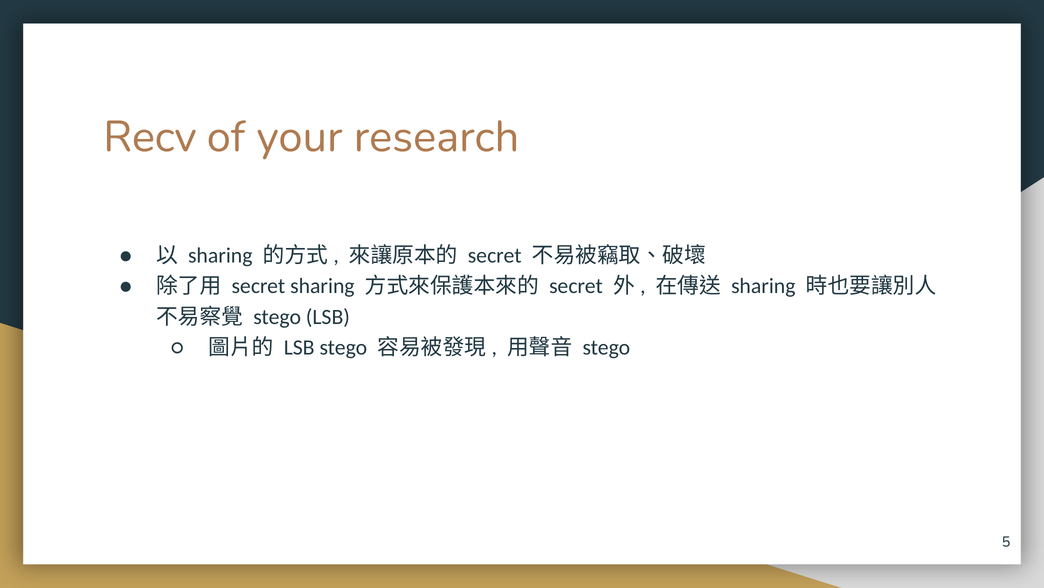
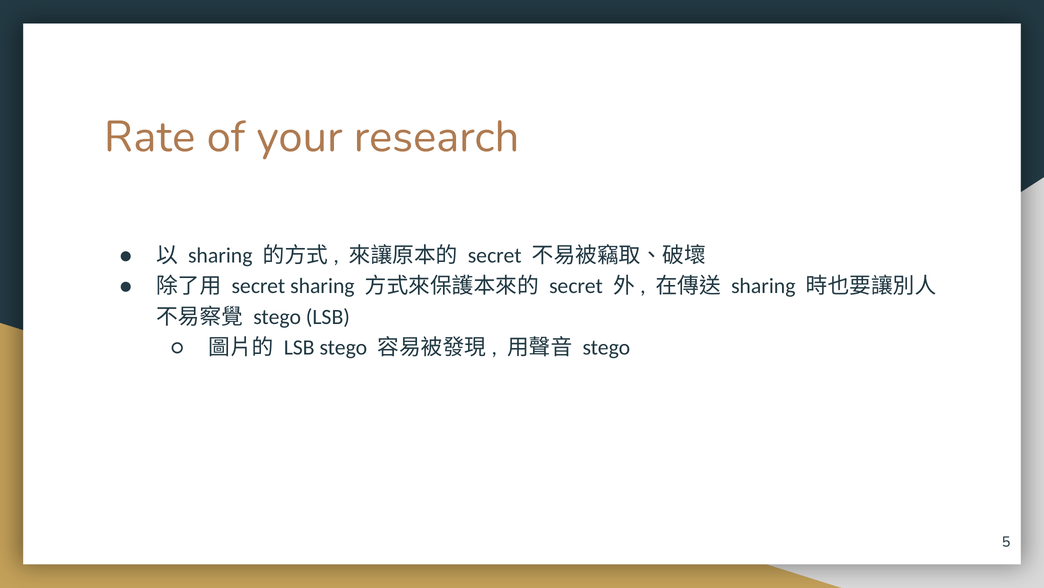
Recv: Recv -> Rate
